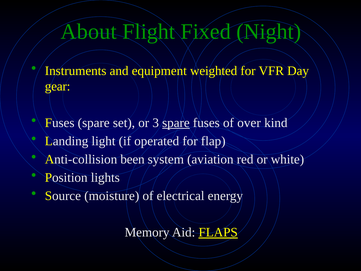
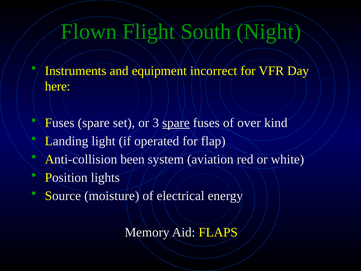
About: About -> Flown
Fixed: Fixed -> South
weighted: weighted -> incorrect
gear: gear -> here
FLAPS underline: present -> none
